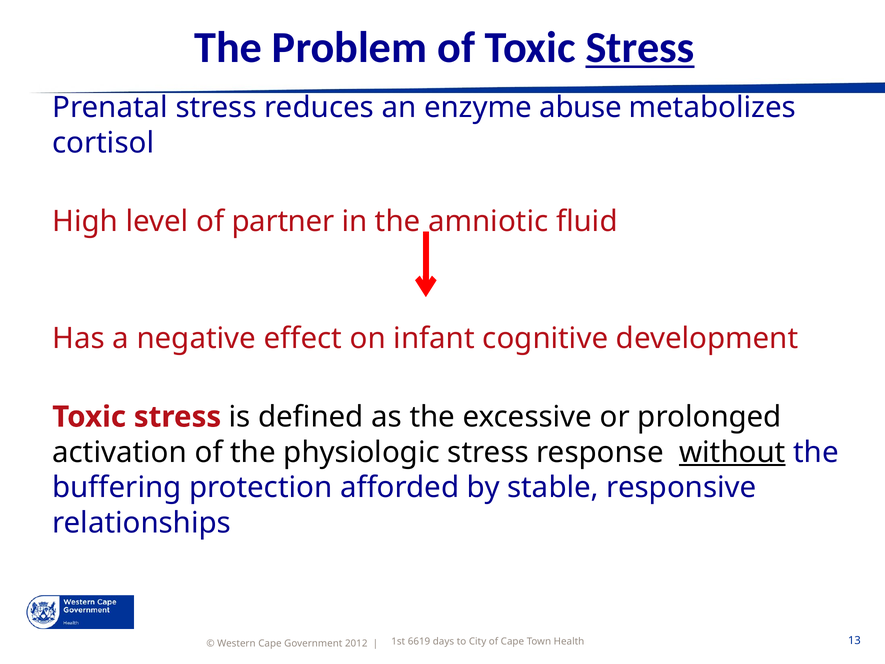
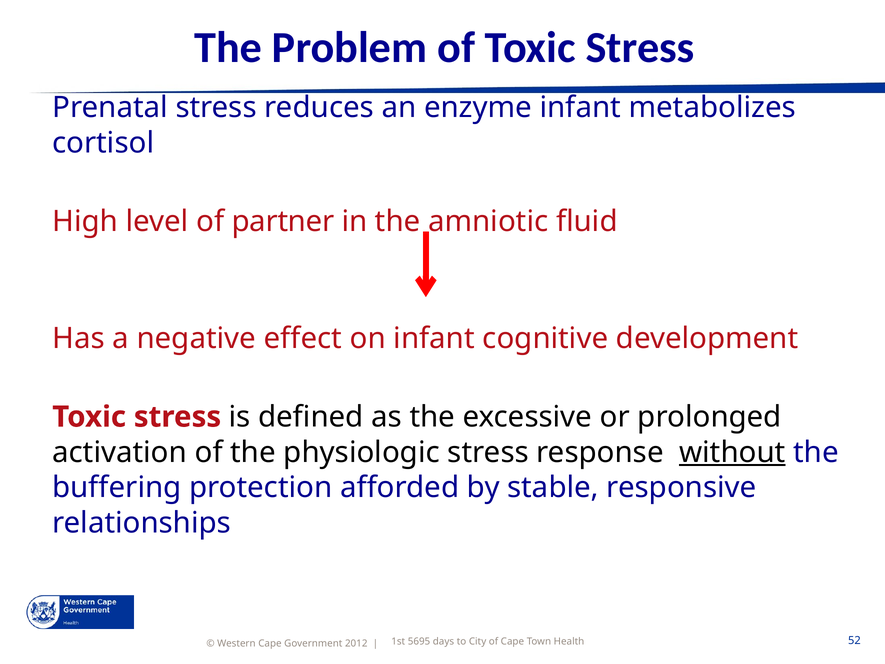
Stress at (640, 48) underline: present -> none
enzyme abuse: abuse -> infant
6619: 6619 -> 5695
13: 13 -> 52
